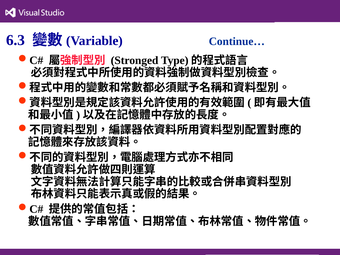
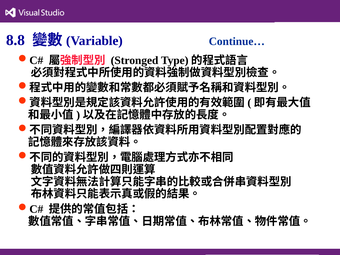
6.3: 6.3 -> 8.8
